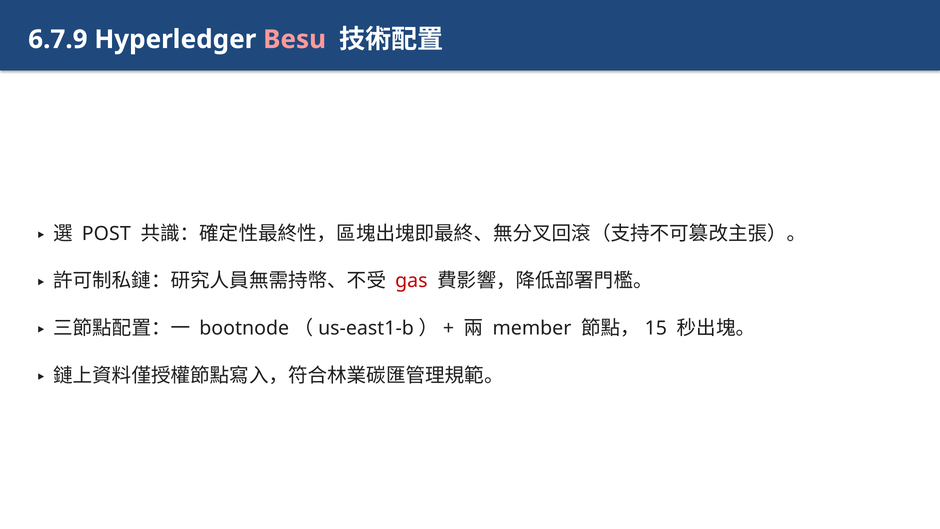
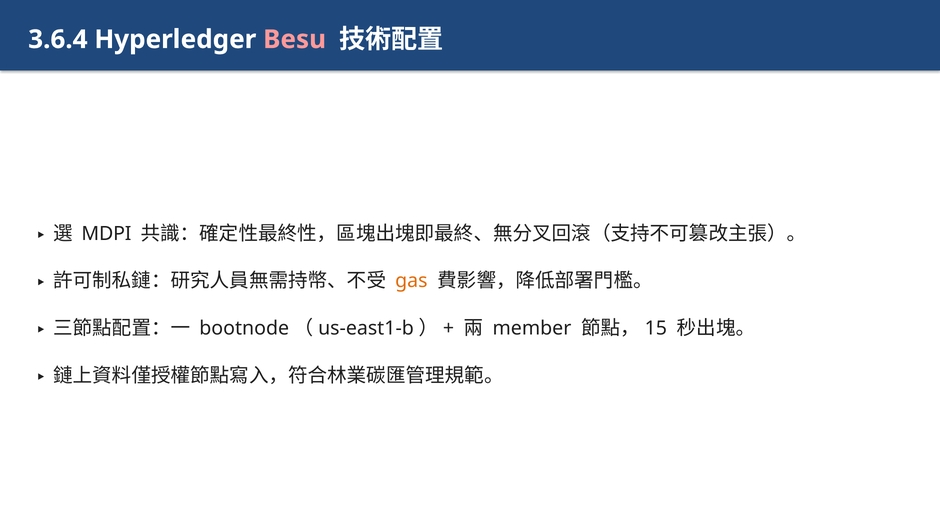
6.7.9: 6.7.9 -> 3.6.4
POST: POST -> MDPI
gas colour: red -> orange
